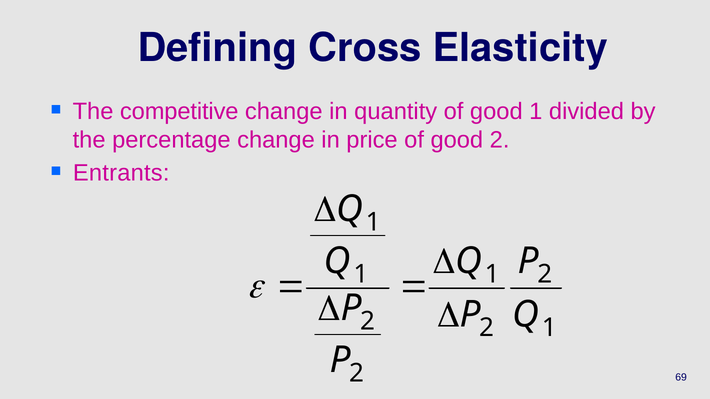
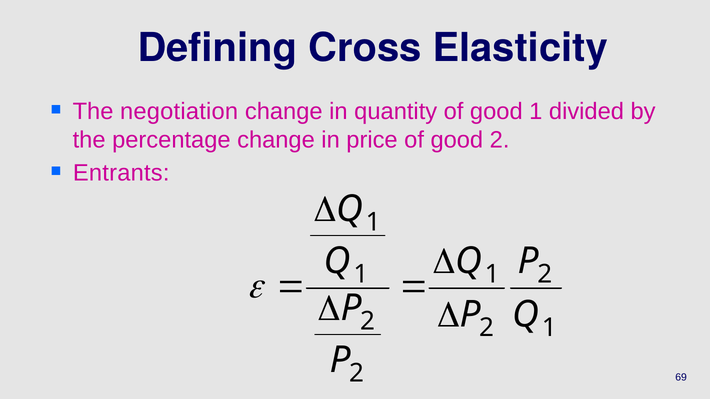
competitive: competitive -> negotiation
